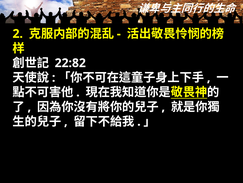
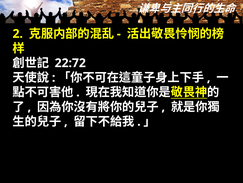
22:82: 22:82 -> 22:72
